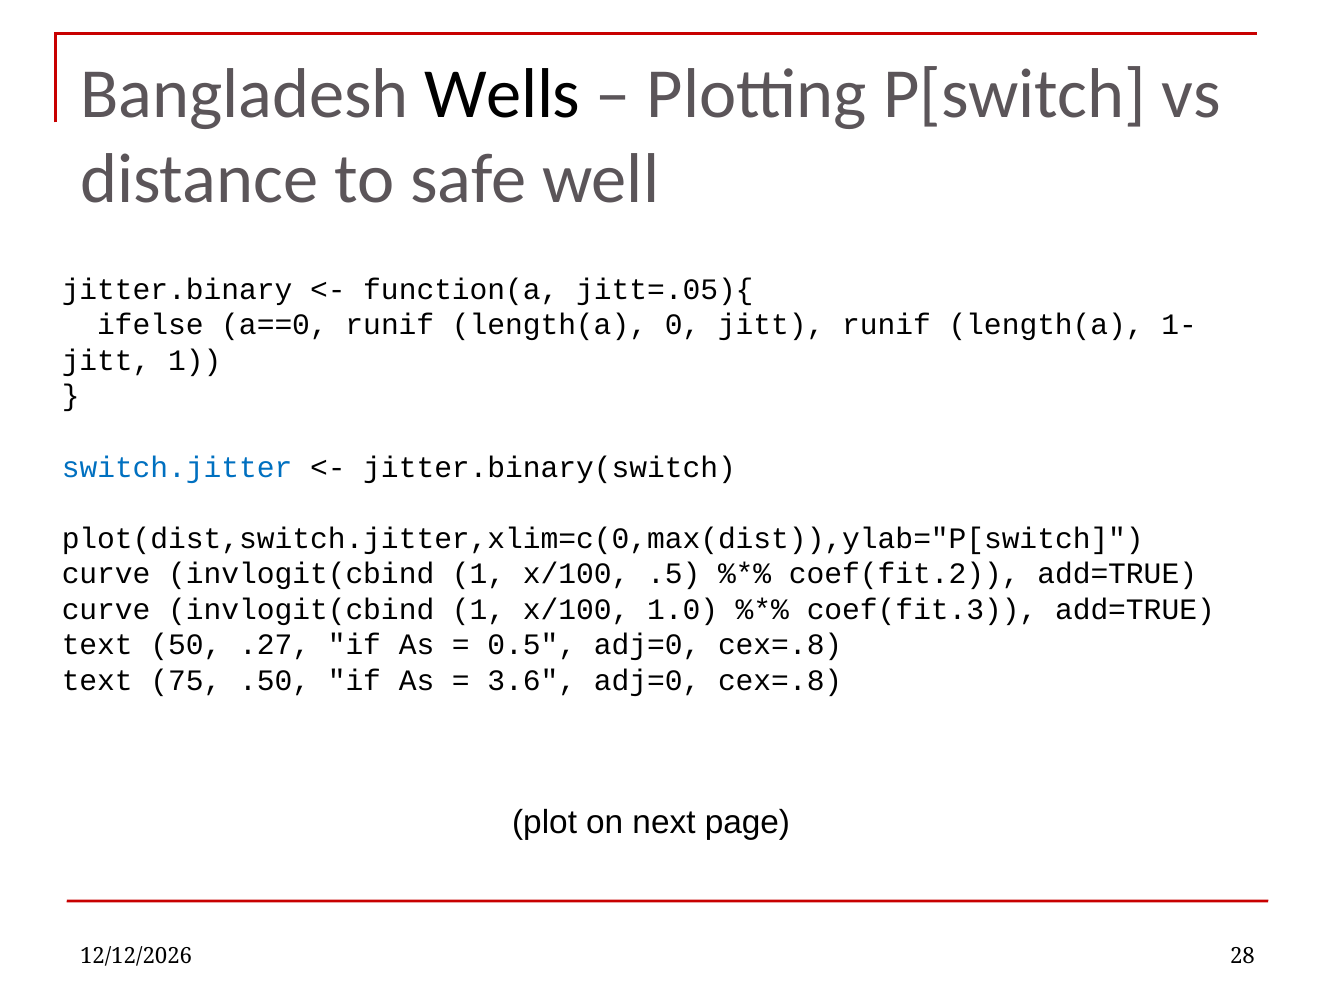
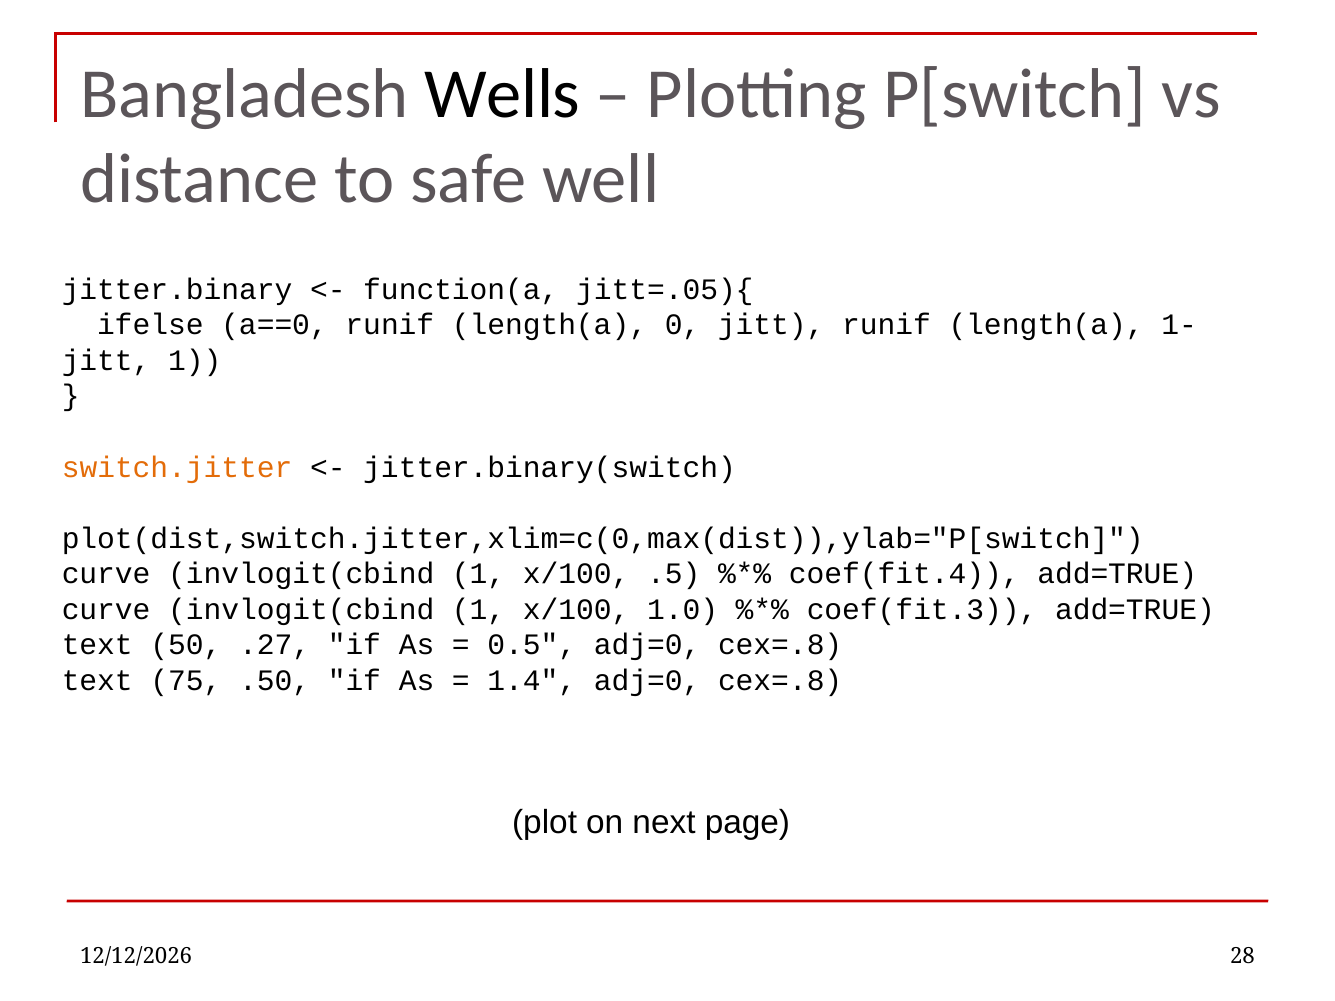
switch.jitter colour: blue -> orange
coef(fit.2: coef(fit.2 -> coef(fit.4
3.6: 3.6 -> 1.4
